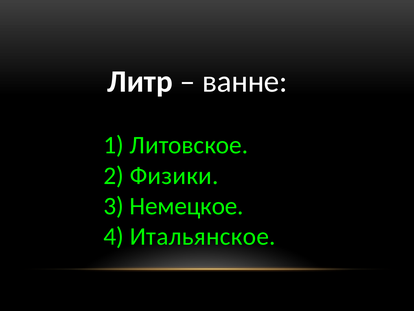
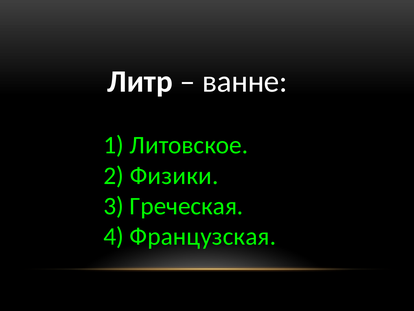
Немецкое: Немецкое -> Греческая
Итальянское: Итальянское -> Французская
